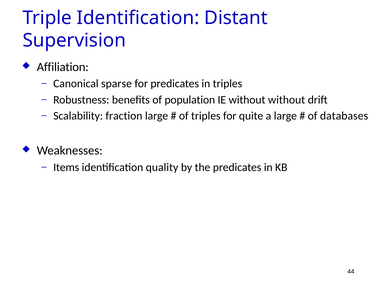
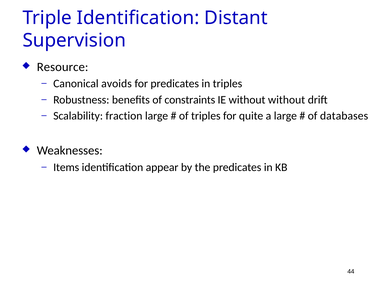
Affiliation: Affiliation -> Resource
sparse: sparse -> avoids
population: population -> constraints
quality: quality -> appear
